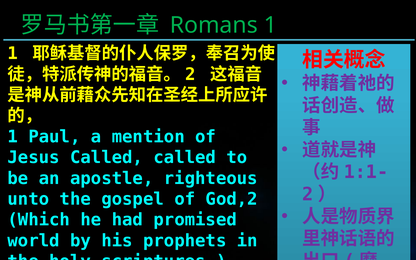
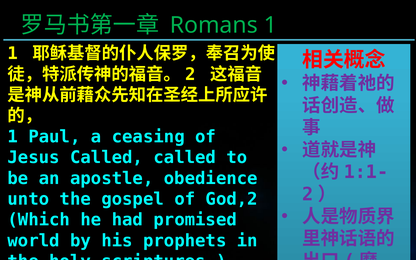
mention: mention -> ceasing
righteous: righteous -> obedience
